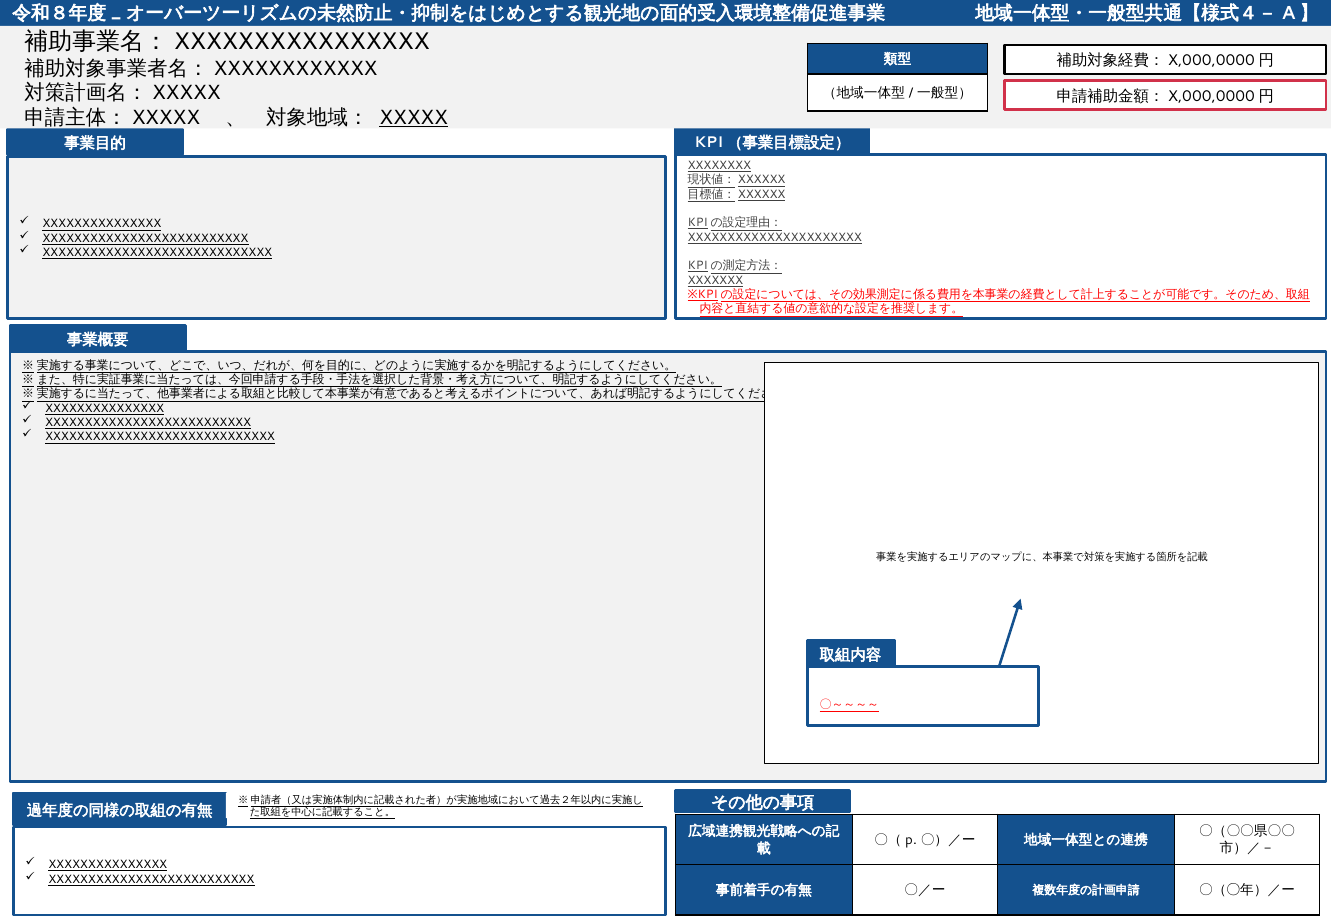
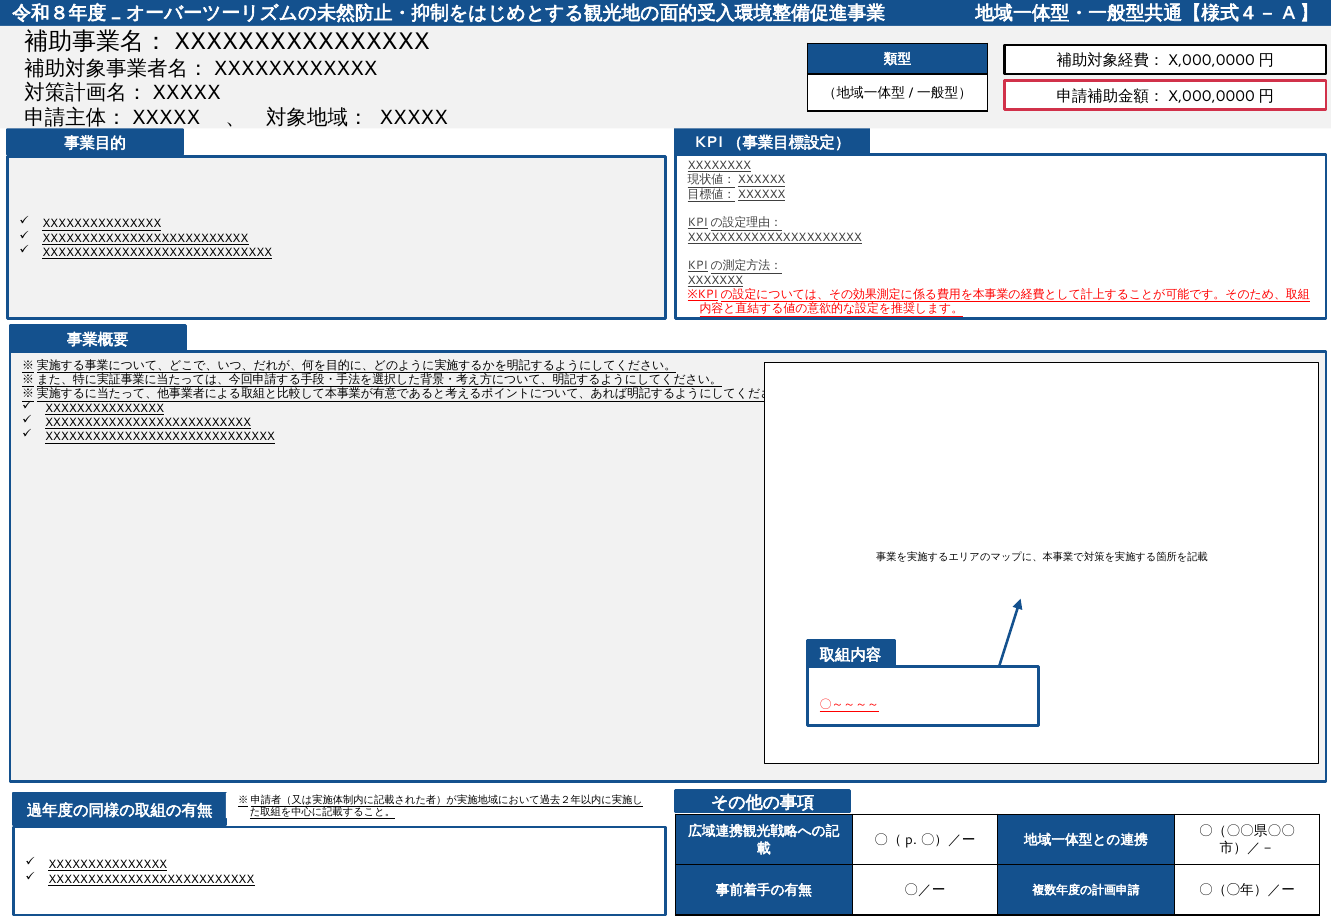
XXXXX underline: present -> none
